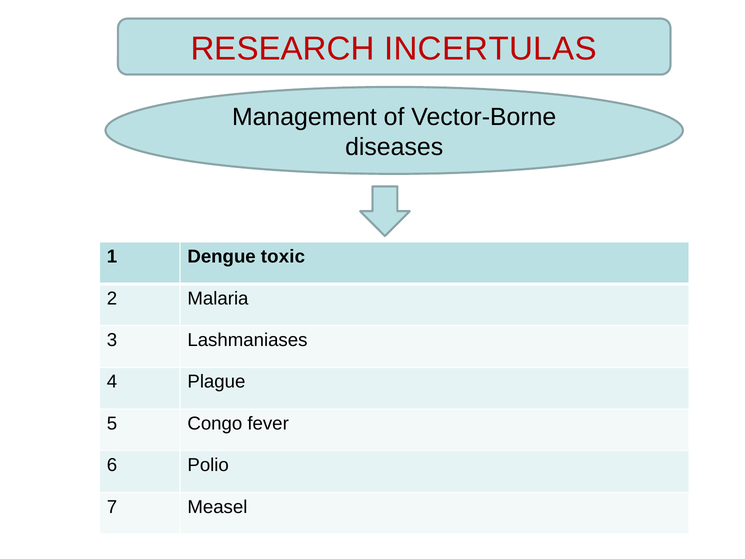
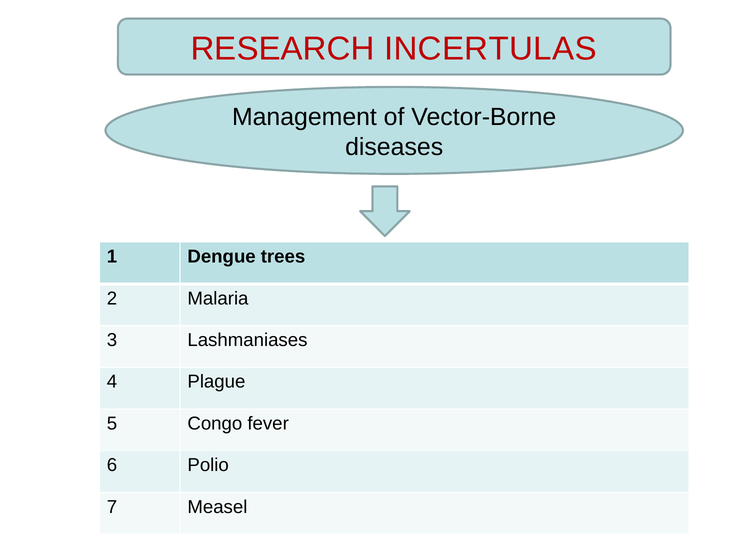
toxic: toxic -> trees
